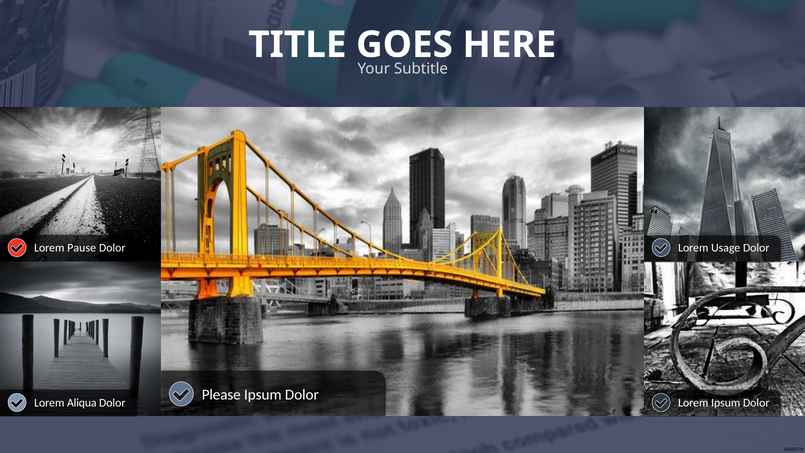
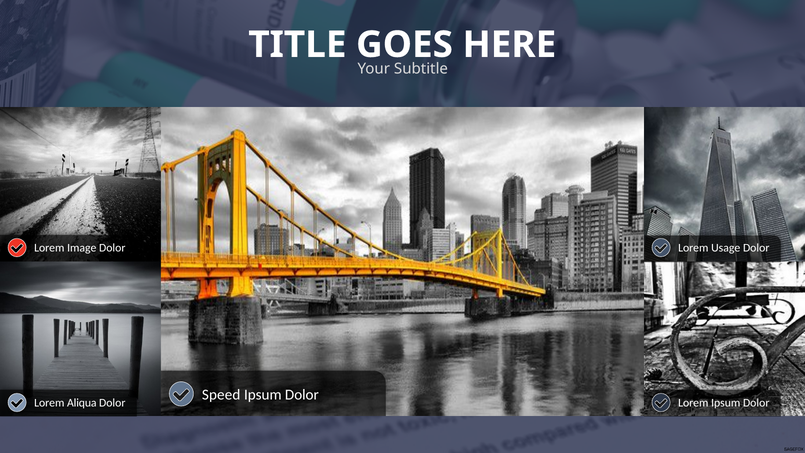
Pause: Pause -> Image
Please: Please -> Speed
